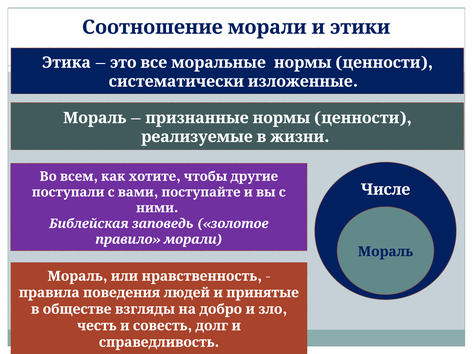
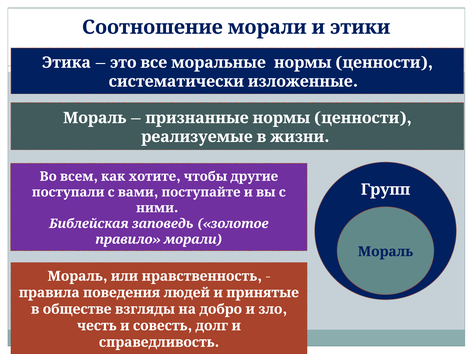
Числе: Числе -> Групп
